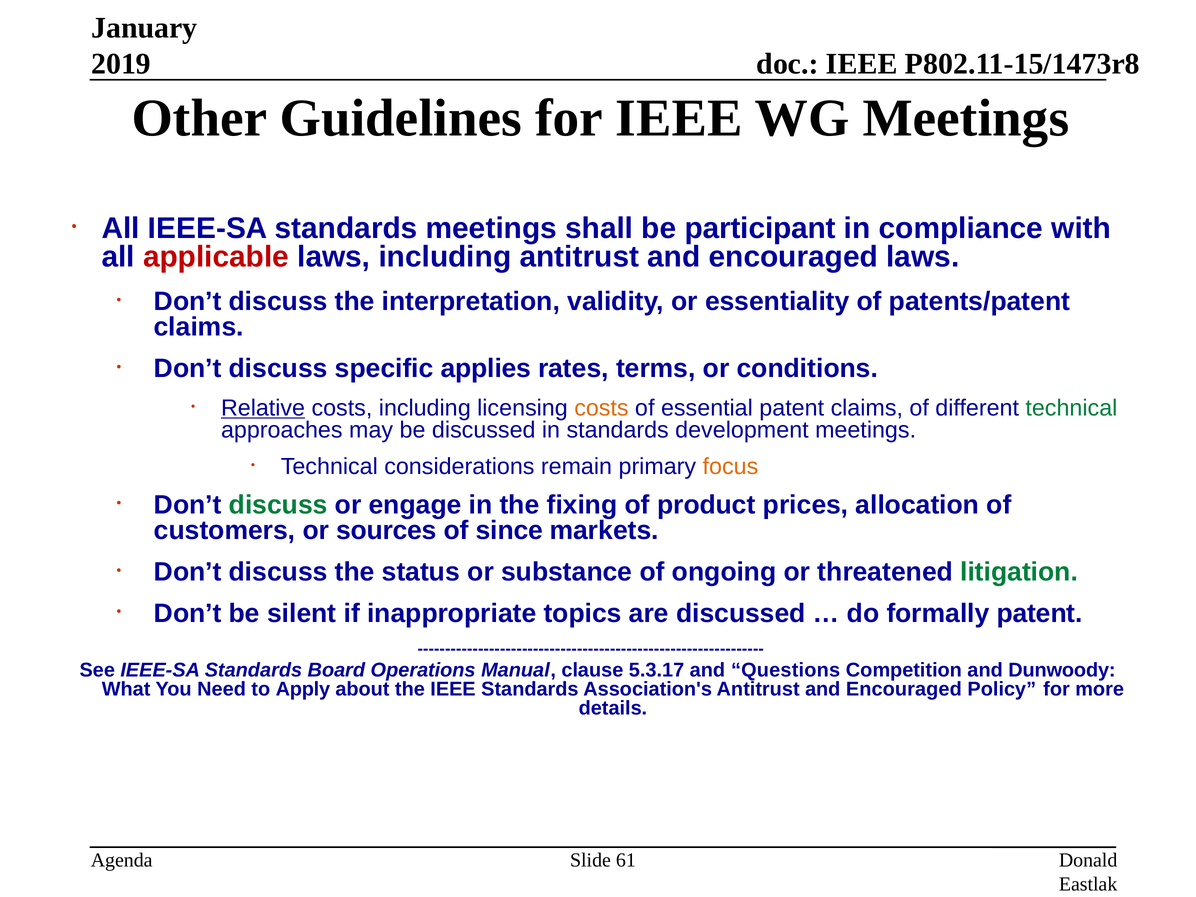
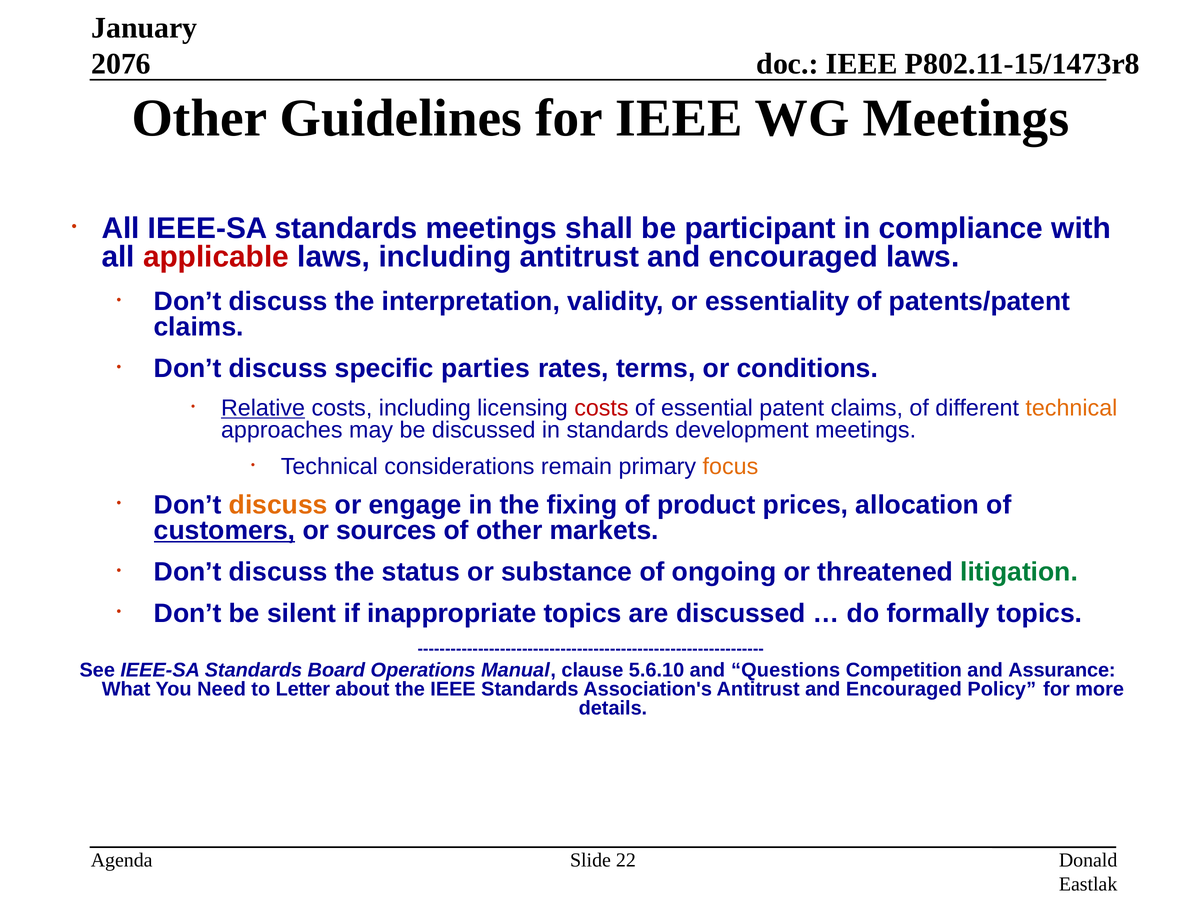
2019: 2019 -> 2076
applies: applies -> parties
costs at (601, 408) colour: orange -> red
technical at (1071, 408) colour: green -> orange
discuss at (278, 505) colour: green -> orange
customers underline: none -> present
of since: since -> other
formally patent: patent -> topics
5.3.17: 5.3.17 -> 5.6.10
Dunwoody: Dunwoody -> Assurance
Apply: Apply -> Letter
61: 61 -> 22
